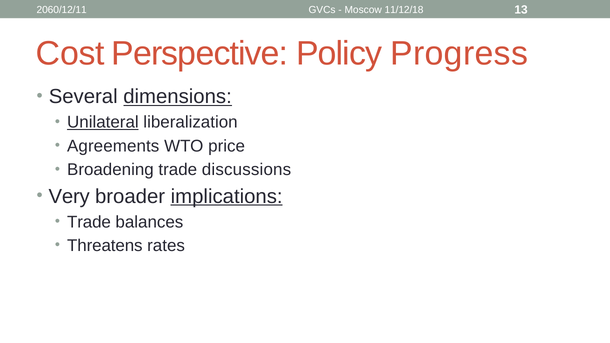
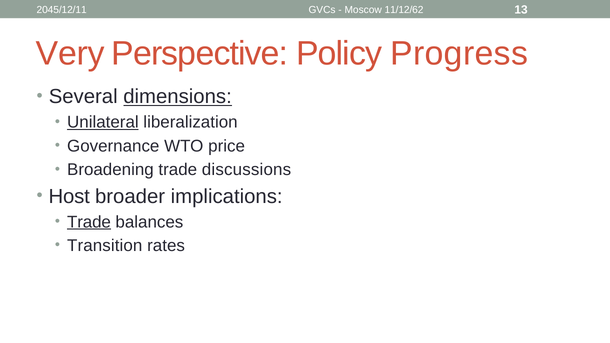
2060/12/11: 2060/12/11 -> 2045/12/11
11/12/18: 11/12/18 -> 11/12/62
Cost: Cost -> Very
Agreements: Agreements -> Governance
Very: Very -> Host
implications underline: present -> none
Trade at (89, 222) underline: none -> present
Threatens: Threatens -> Transition
